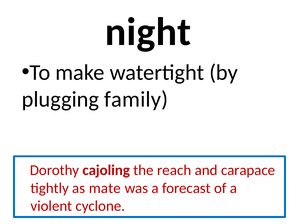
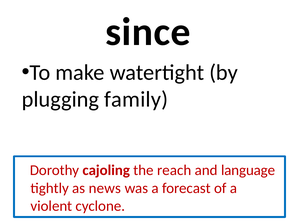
night: night -> since
carapace: carapace -> language
mate: mate -> news
